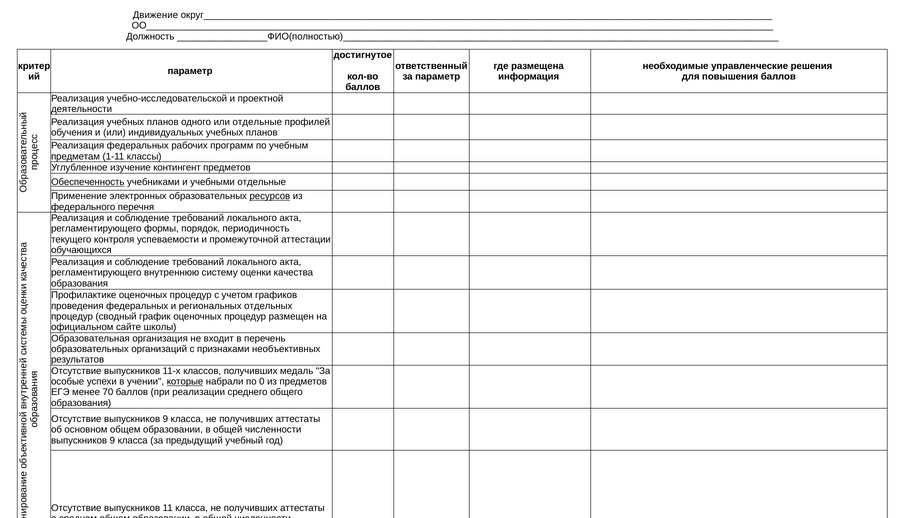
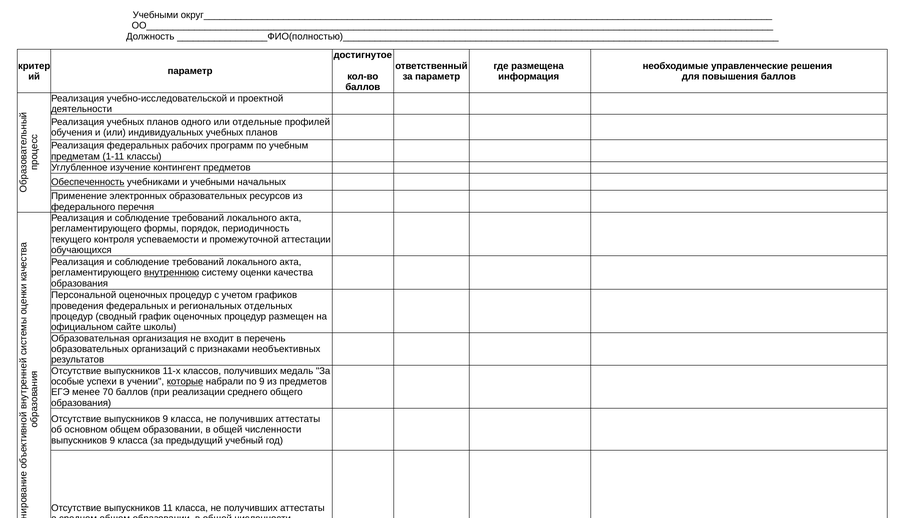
Движение at (155, 15): Движение -> Учебными
учебными отдельные: отдельные -> начальных
ресурсов underline: present -> none
внутреннюю underline: none -> present
Профилактике: Профилактике -> Персональной
по 0: 0 -> 9
